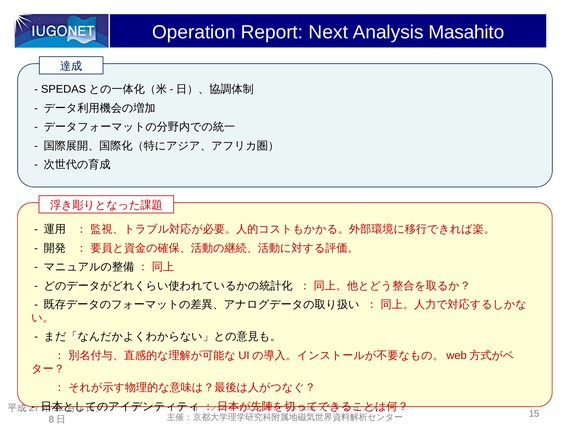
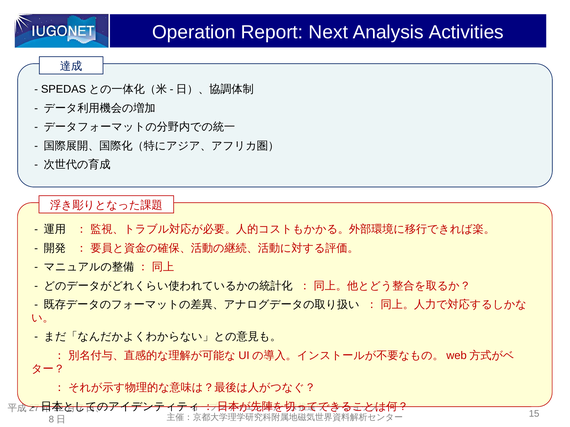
Masahito: Masahito -> Activities
